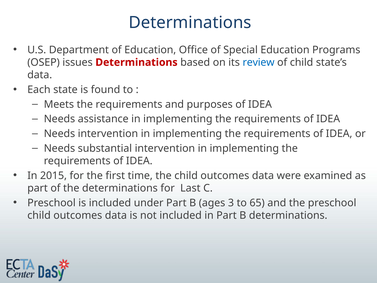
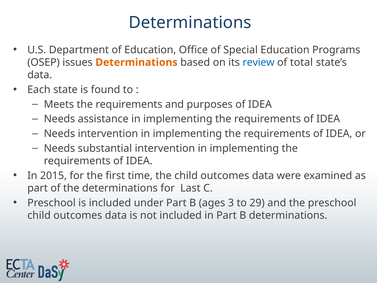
Determinations at (136, 62) colour: red -> orange
of child: child -> total
65: 65 -> 29
